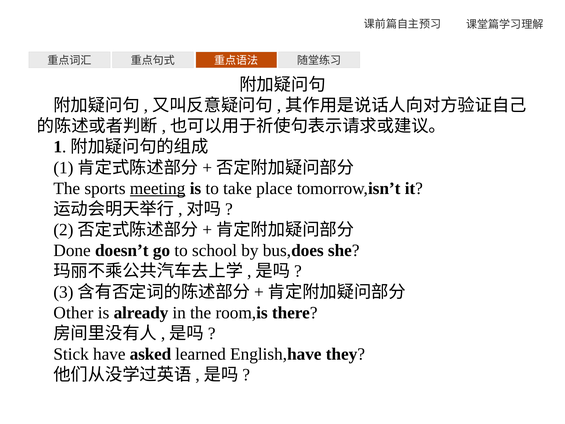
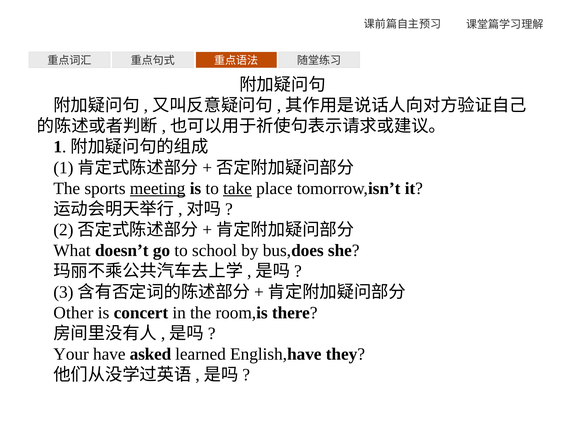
take underline: none -> present
Done: Done -> What
already: already -> concert
Stick: Stick -> Your
